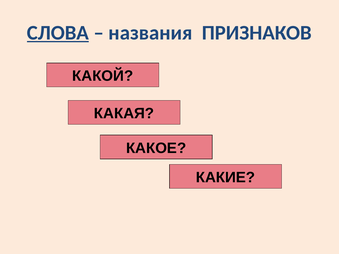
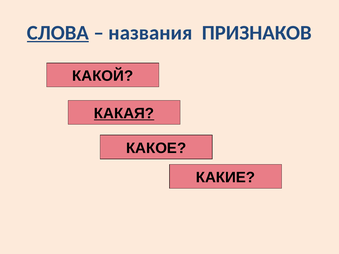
КАКАЯ underline: none -> present
